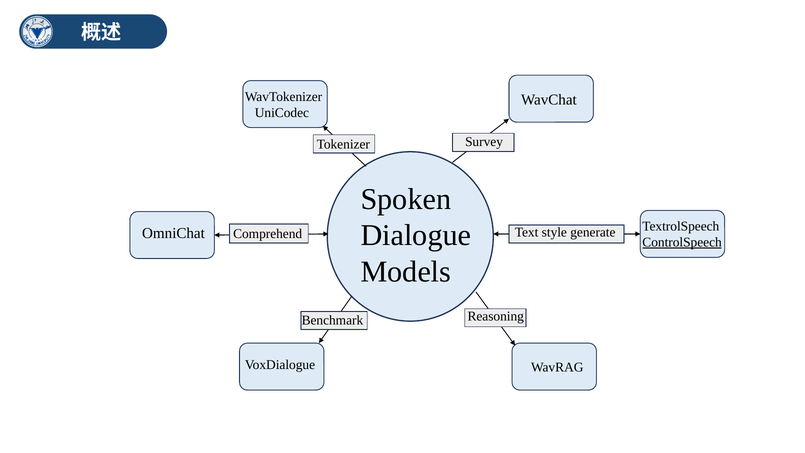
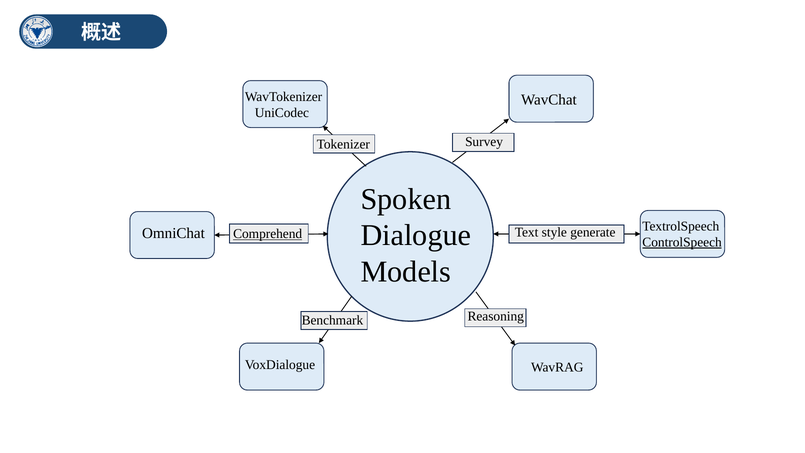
Comprehend underline: none -> present
